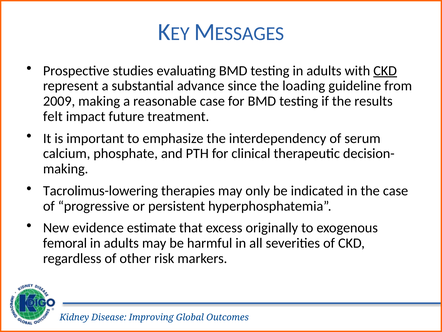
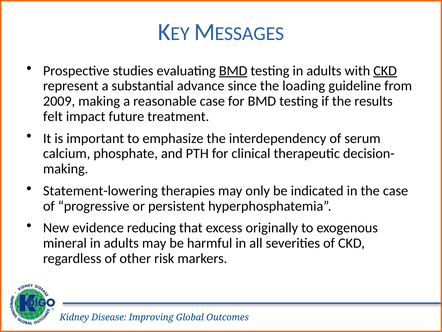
BMD at (233, 71) underline: none -> present
Tacrolimus-lowering: Tacrolimus-lowering -> Statement-lowering
estimate: estimate -> reducing
femoral: femoral -> mineral
